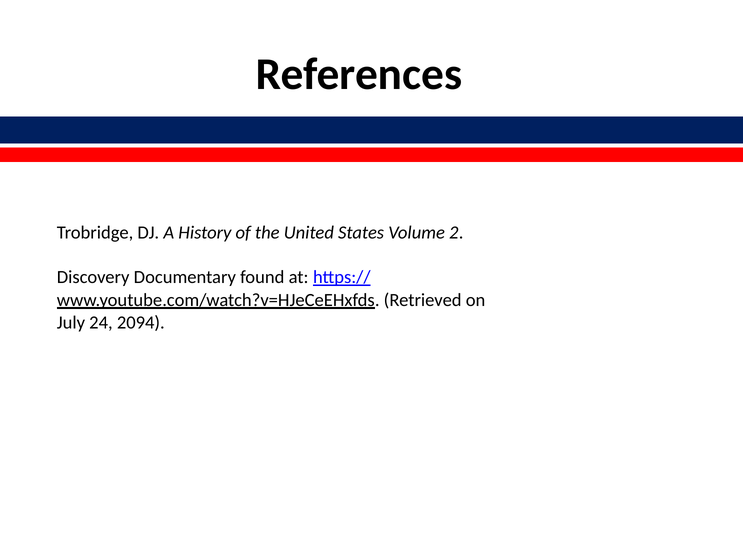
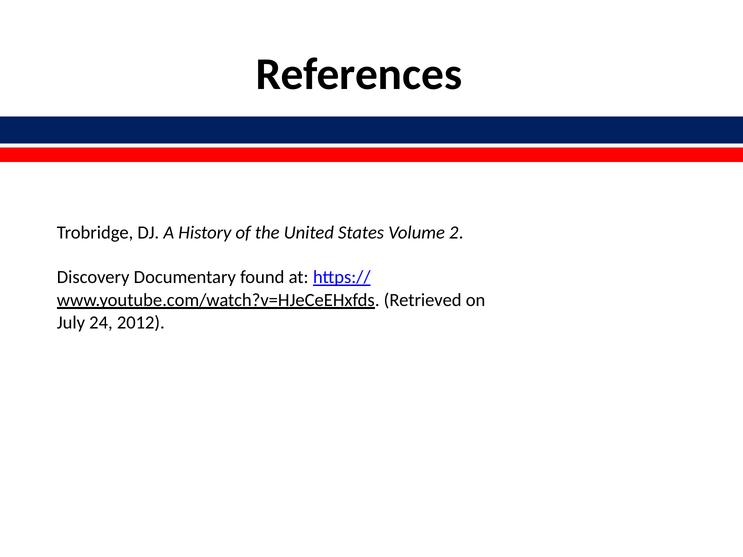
2094: 2094 -> 2012
